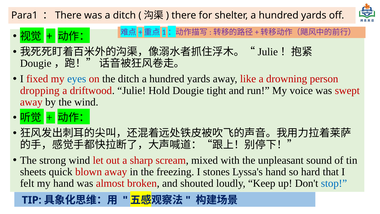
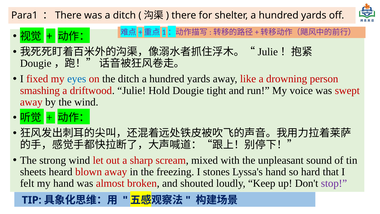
dropping: dropping -> smashing
quick: quick -> heard
stop colour: blue -> purple
